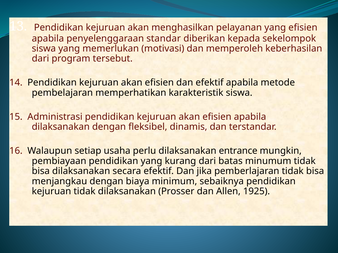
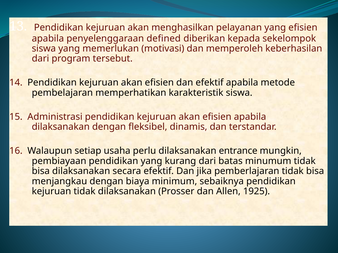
standar: standar -> defined
